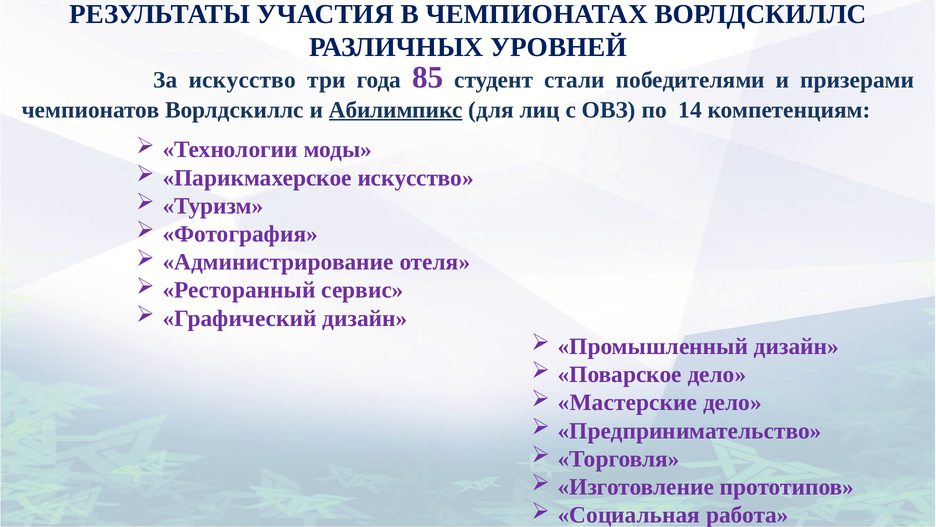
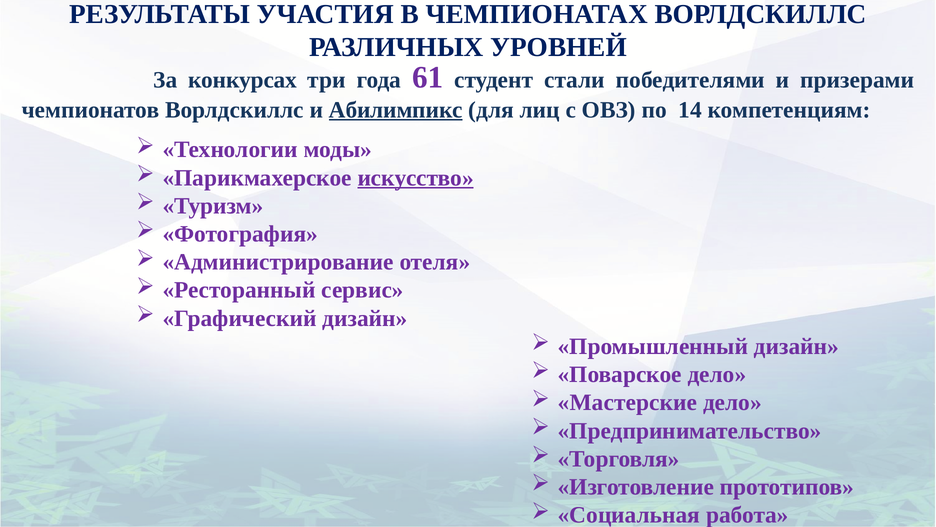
За искусство: искусство -> конкурсах
85: 85 -> 61
искусство at (416, 178) underline: none -> present
